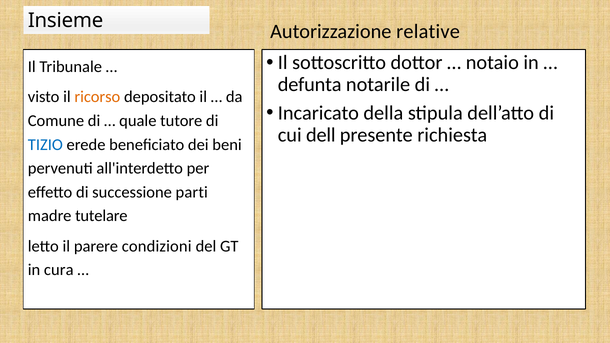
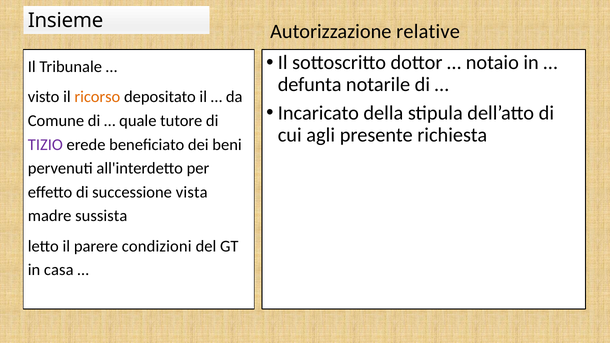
dell: dell -> agli
TIZIO colour: blue -> purple
parti: parti -> vista
tutelare: tutelare -> sussista
cura: cura -> casa
